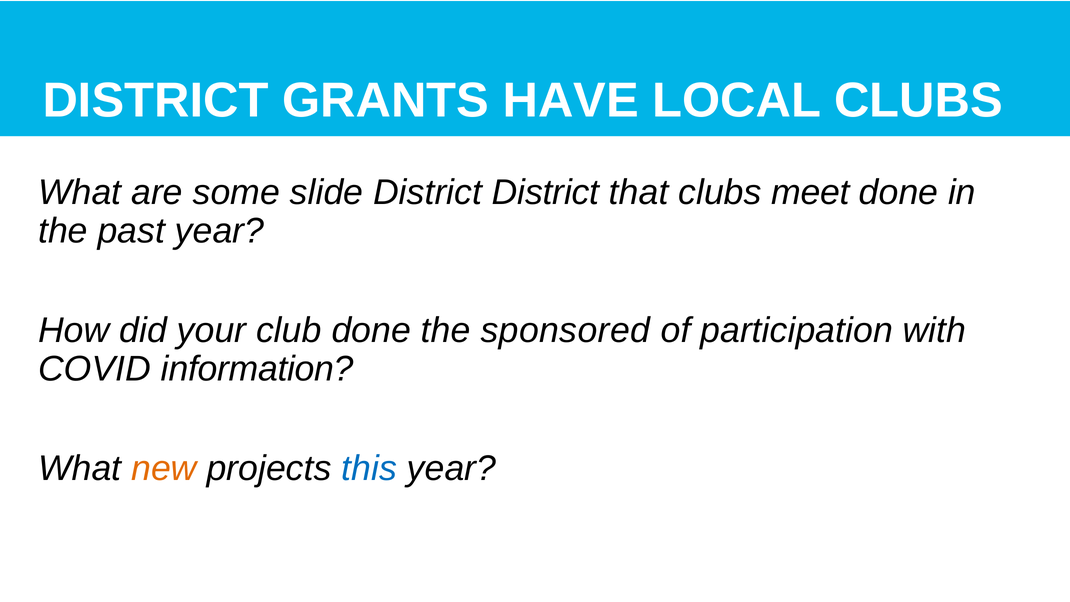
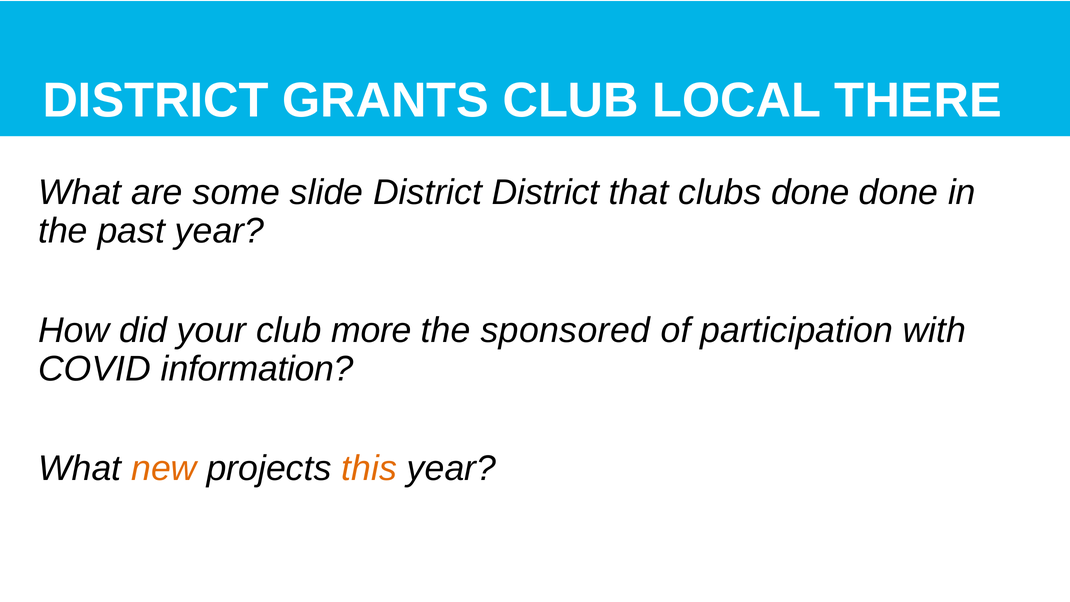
GRANTS HAVE: HAVE -> CLUB
LOCAL CLUBS: CLUBS -> THERE
clubs meet: meet -> done
club done: done -> more
this colour: blue -> orange
